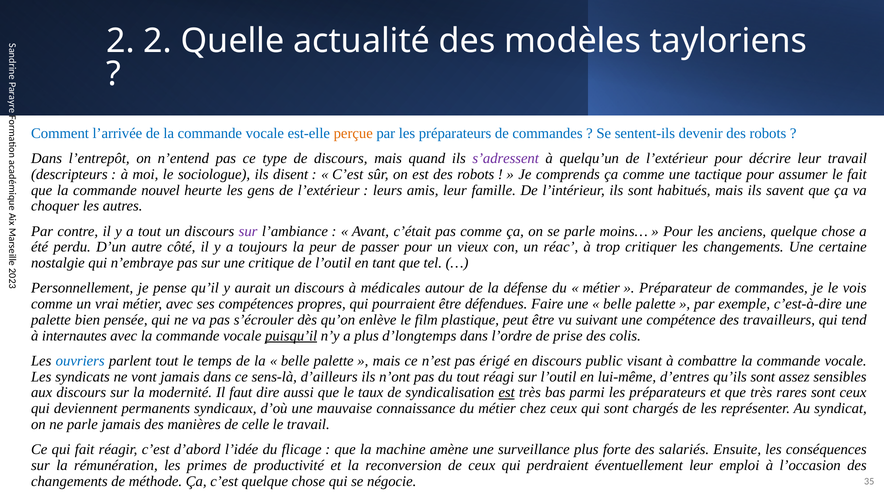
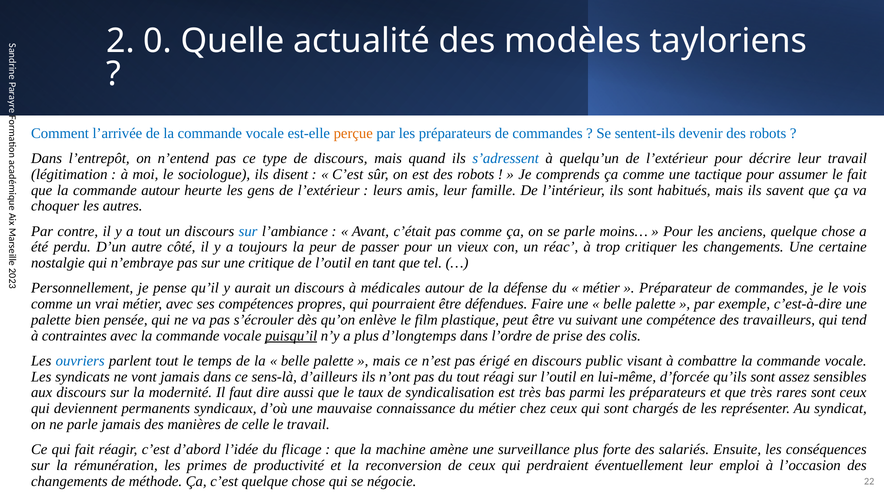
2 at (158, 41): 2 -> 0
s’adressent colour: purple -> blue
descripteurs: descripteurs -> légitimation
commande nouvel: nouvel -> autour
sur at (248, 231) colour: purple -> blue
internautes: internautes -> contraintes
d’entres: d’entres -> d’forcée
est at (507, 393) underline: present -> none
35: 35 -> 22
